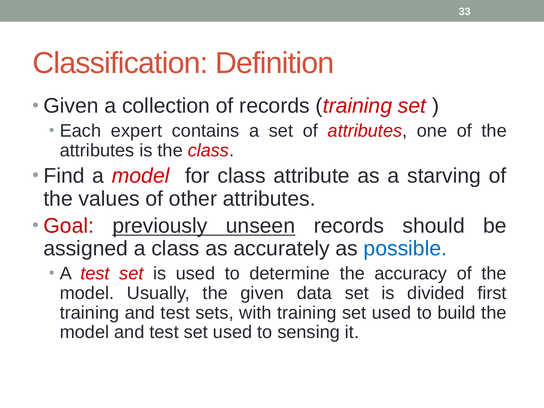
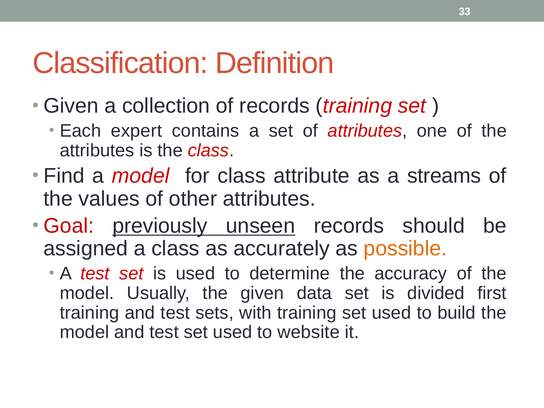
starving: starving -> streams
possible colour: blue -> orange
sensing: sensing -> website
